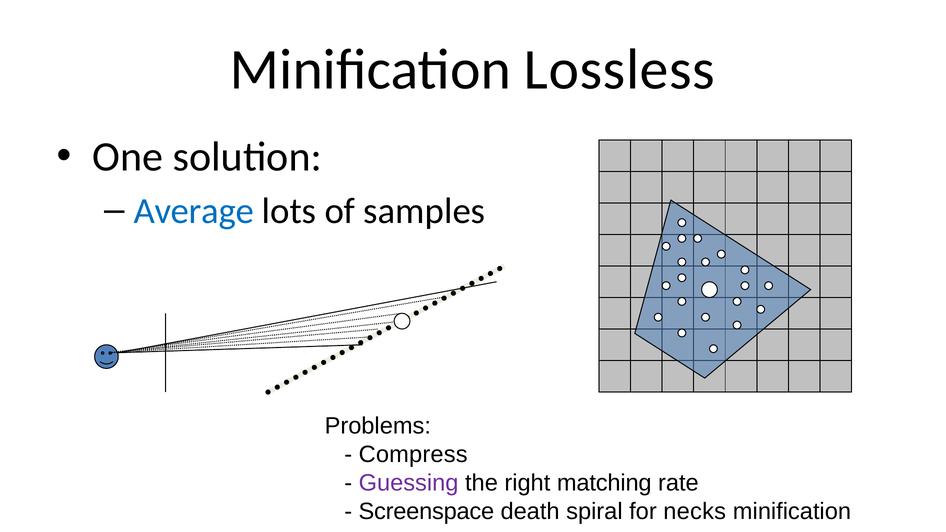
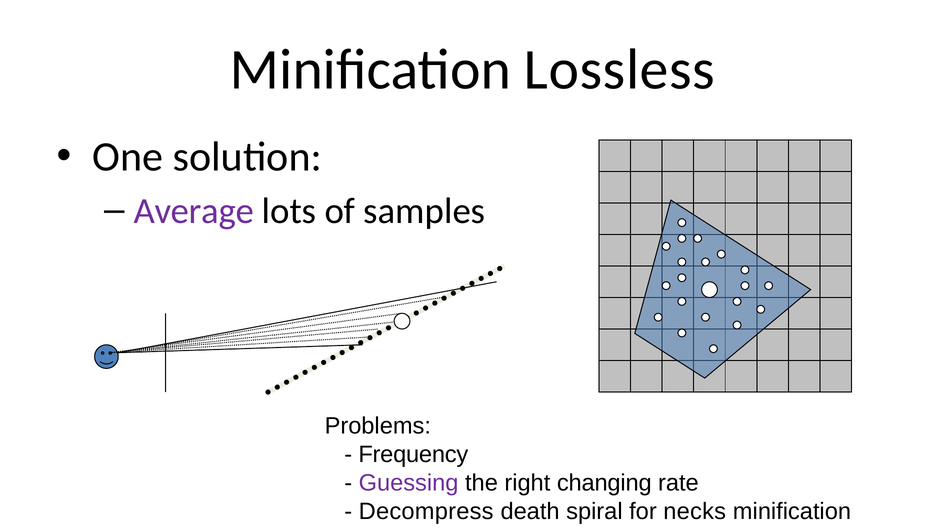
Average colour: blue -> purple
Compress: Compress -> Frequency
matching: matching -> changing
Screenspace: Screenspace -> Decompress
